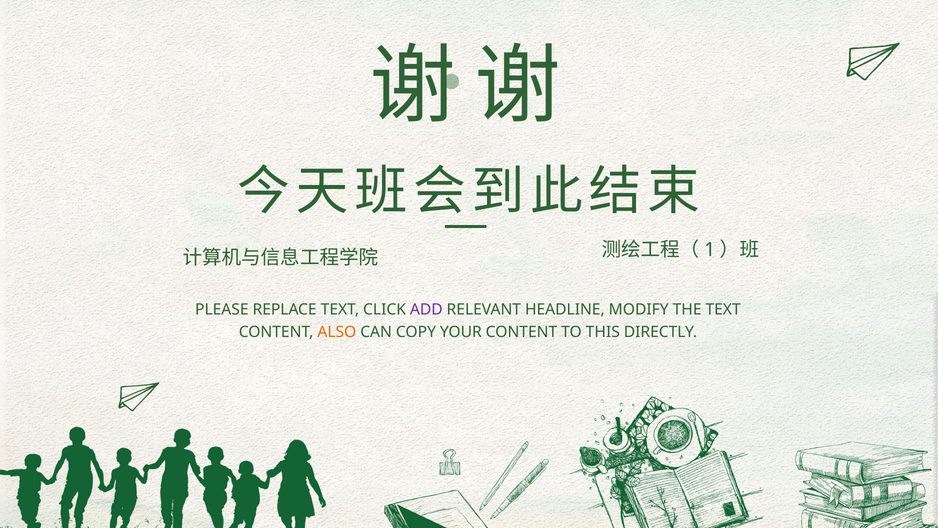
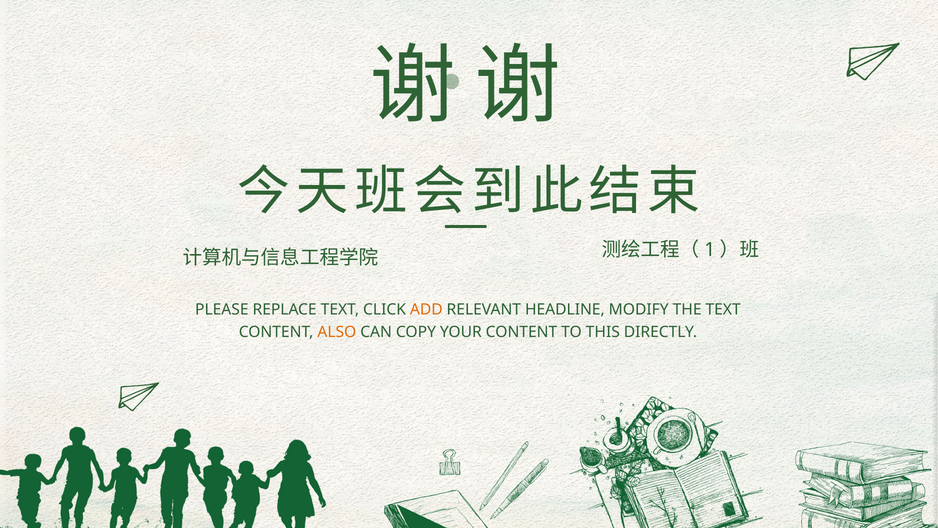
ADD colour: purple -> orange
